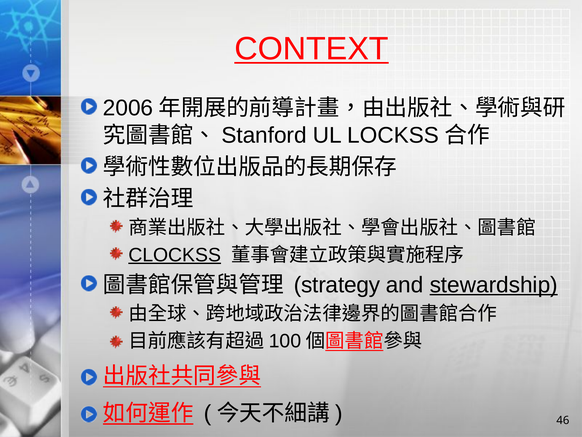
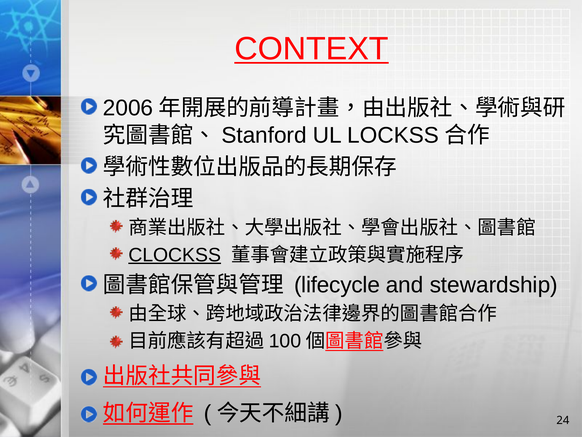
strategy: strategy -> lifecycle
stewardship underline: present -> none
46: 46 -> 24
